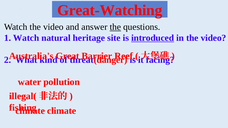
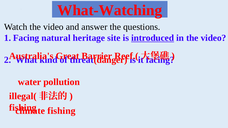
Great-Watching: Great-Watching -> What-Watching
the at (115, 27) underline: present -> none
1 Watch: Watch -> Facing
climate at (62, 111): climate -> fishing
